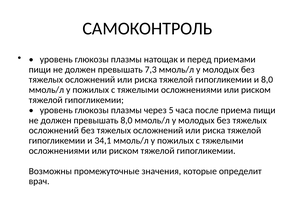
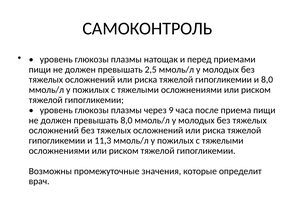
7,3: 7,3 -> 2,5
5: 5 -> 9
34,1: 34,1 -> 11,3
